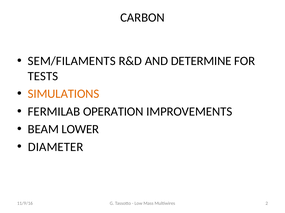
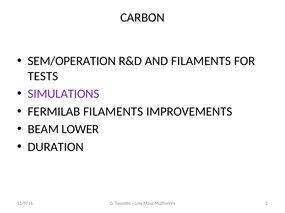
SEM/FILAMENTS: SEM/FILAMENTS -> SEM/OPERATION
AND DETERMINE: DETERMINE -> FILAMENTS
SIMULATIONS colour: orange -> purple
FERMILAB OPERATION: OPERATION -> FILAMENTS
DIAMETER: DIAMETER -> DURATION
